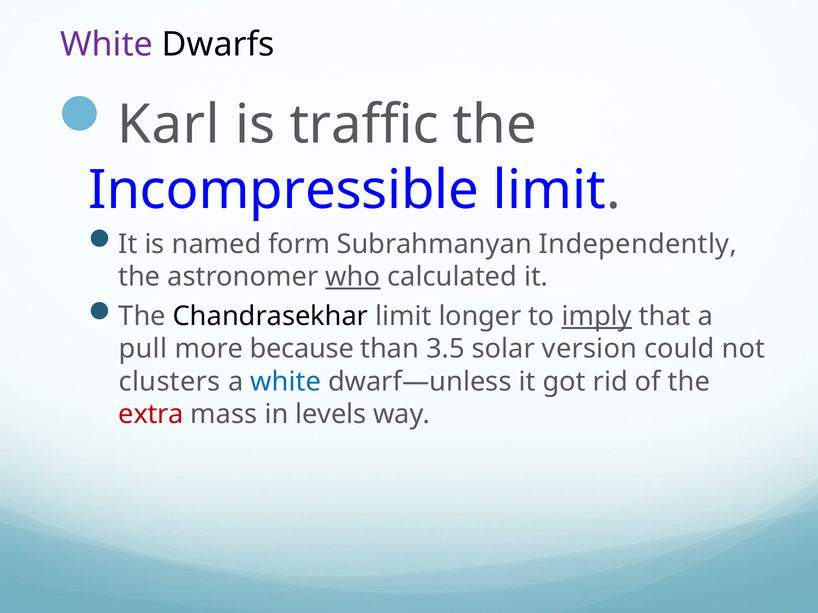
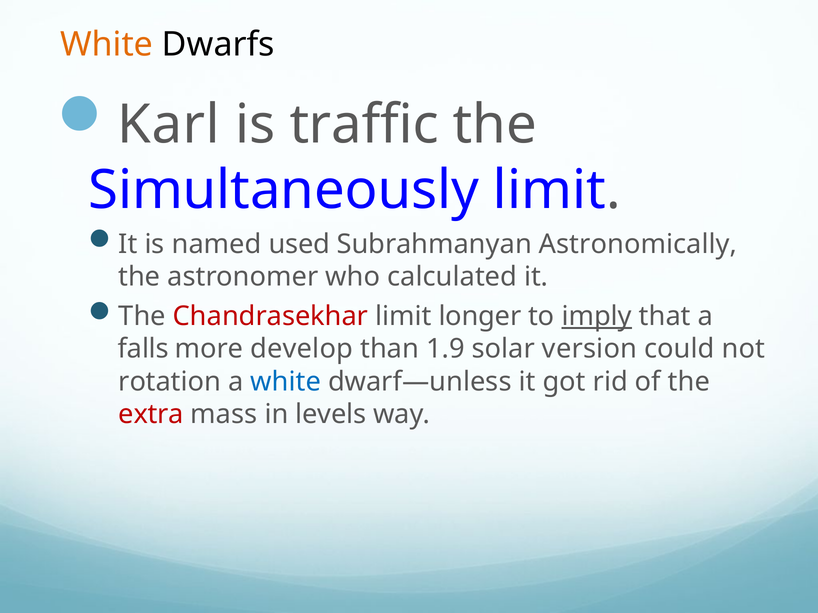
White at (107, 45) colour: purple -> orange
Incompressible: Incompressible -> Simultaneously
form: form -> used
Independently: Independently -> Astronomically
who underline: present -> none
Chandrasekhar colour: black -> red
pull: pull -> falls
because: because -> develop
3.5: 3.5 -> 1.9
clusters: clusters -> rotation
